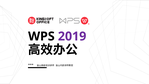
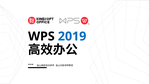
2019 colour: purple -> blue
